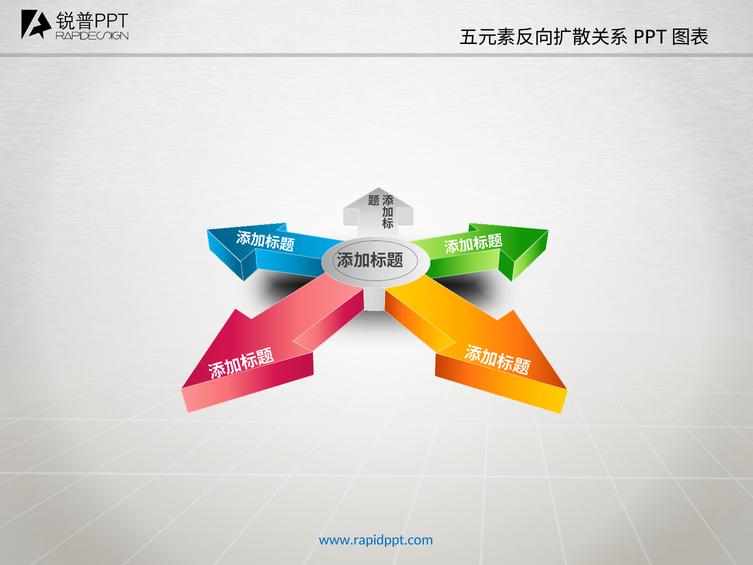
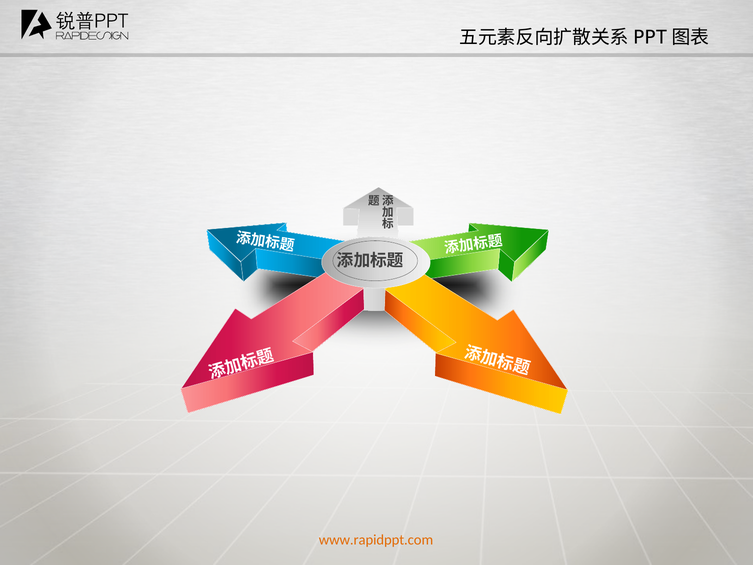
www.rapidppt.com colour: blue -> orange
